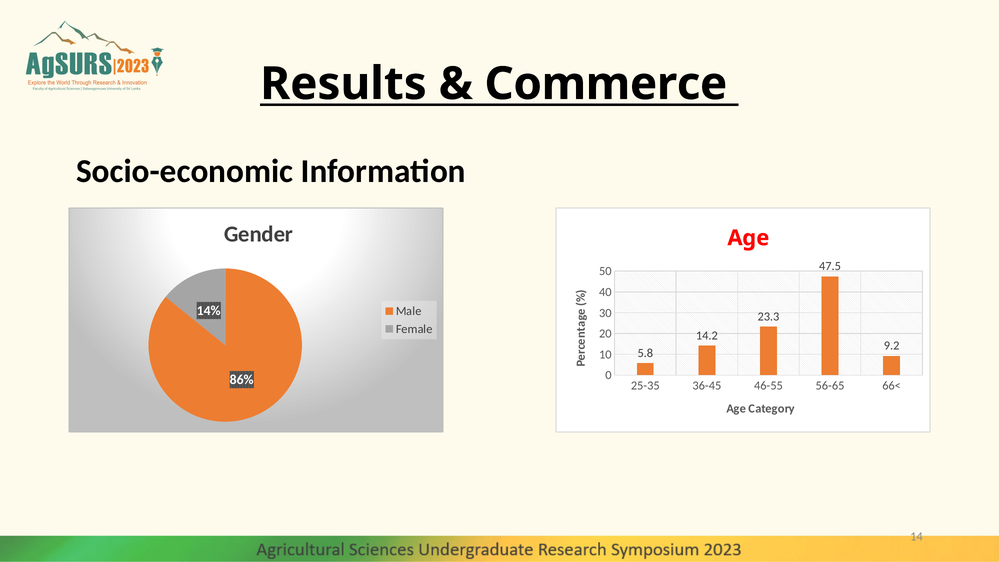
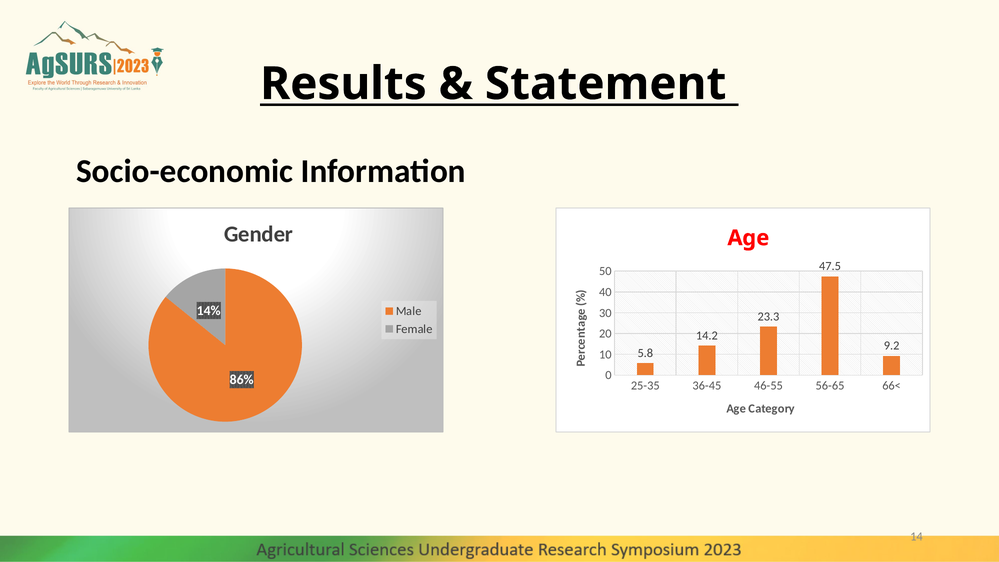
Commerce: Commerce -> Statement
